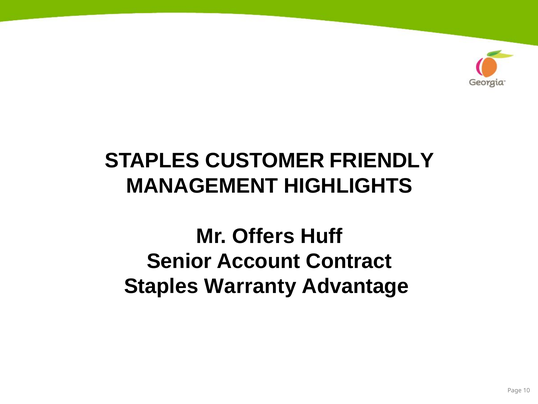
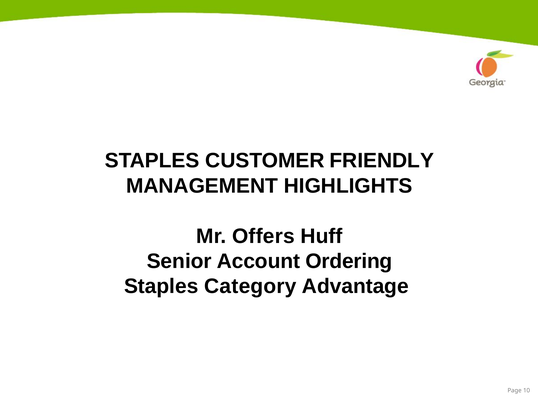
Contract: Contract -> Ordering
Warranty: Warranty -> Category
